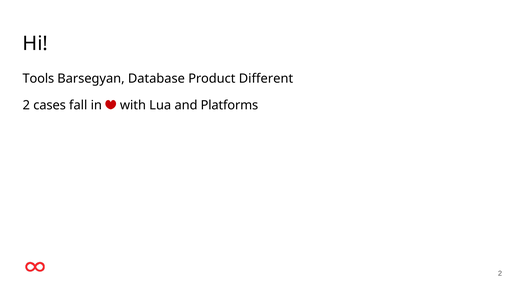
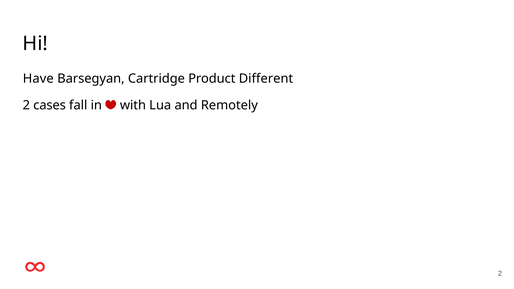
Tools: Tools -> Have
Database: Database -> Cartridge
Platforms: Platforms -> Remotely
